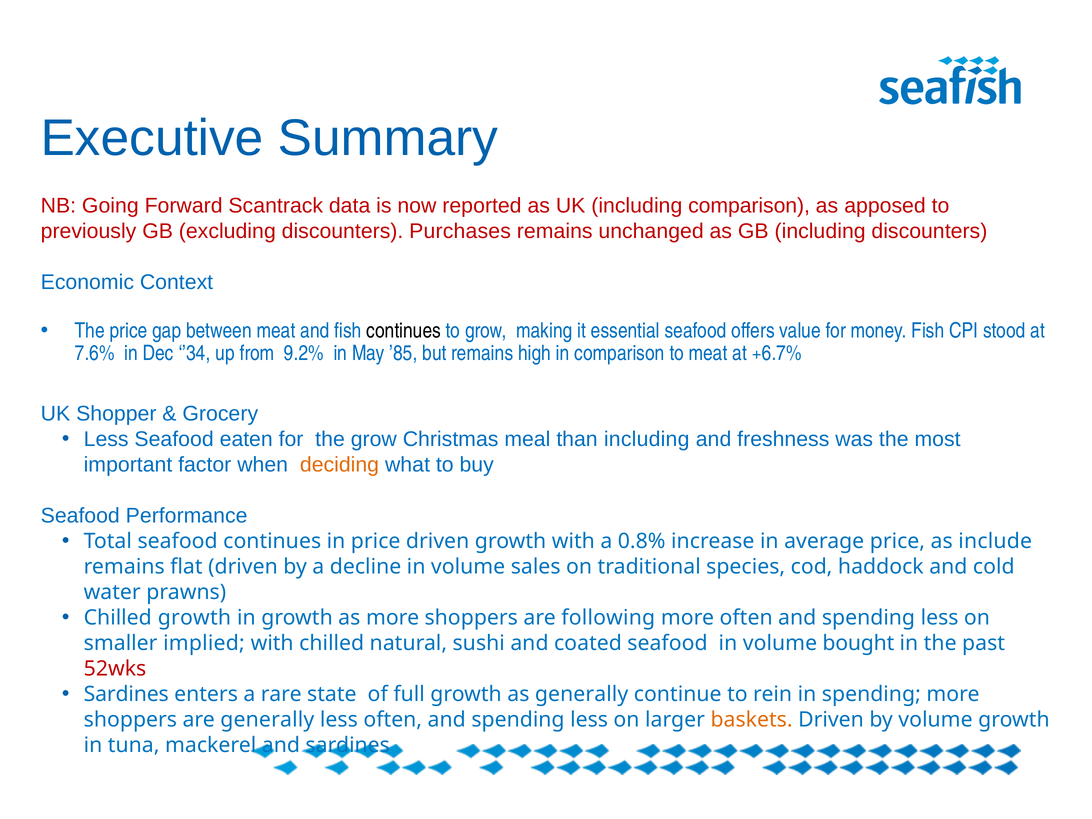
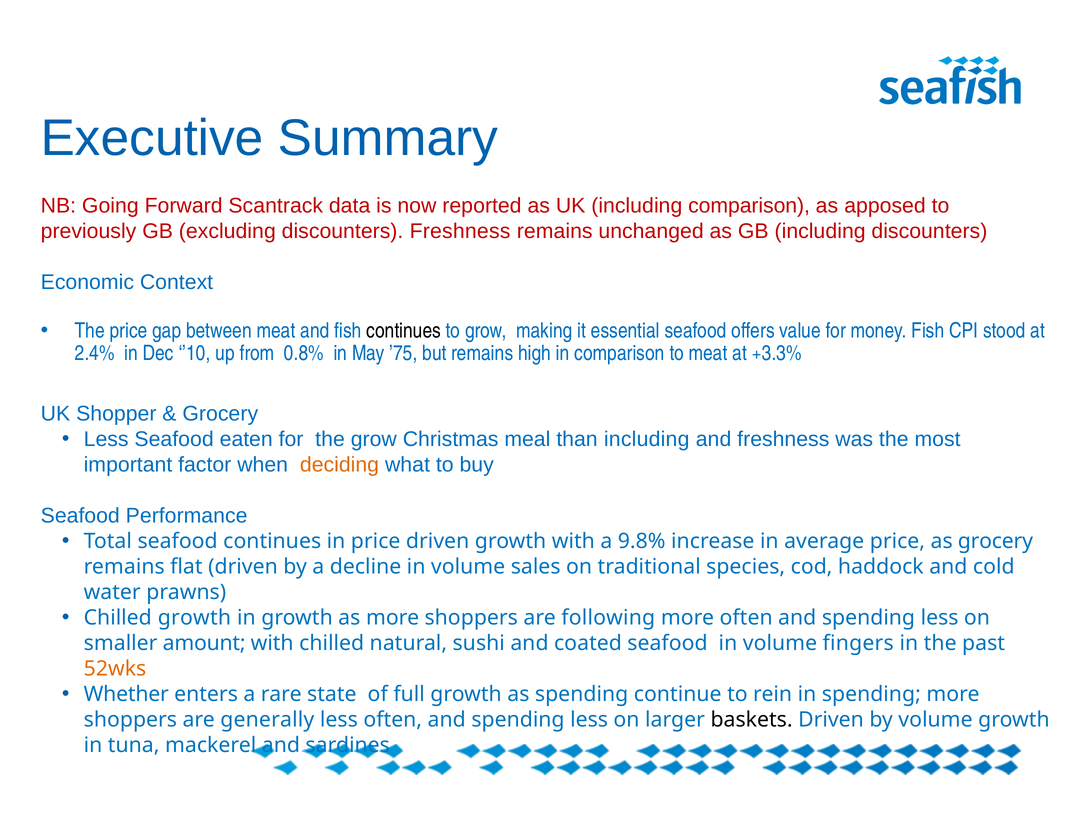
discounters Purchases: Purchases -> Freshness
7.6%: 7.6% -> 2.4%
’34: ’34 -> ’10
9.2%: 9.2% -> 0.8%
’85: ’85 -> ’75
+6.7%: +6.7% -> +3.3%
0.8%: 0.8% -> 9.8%
as include: include -> grocery
implied: implied -> amount
bought: bought -> fingers
52wks colour: red -> orange
Sardines at (126, 694): Sardines -> Whether
as generally: generally -> spending
baskets colour: orange -> black
